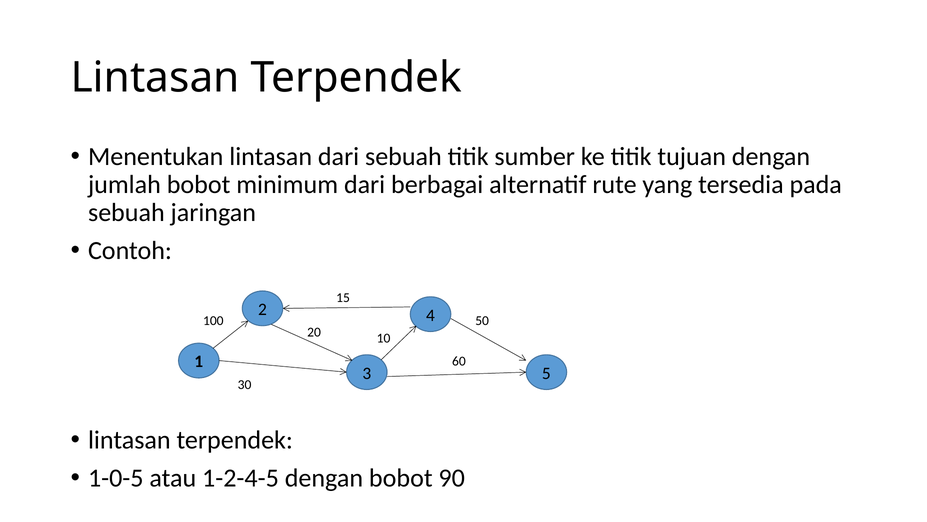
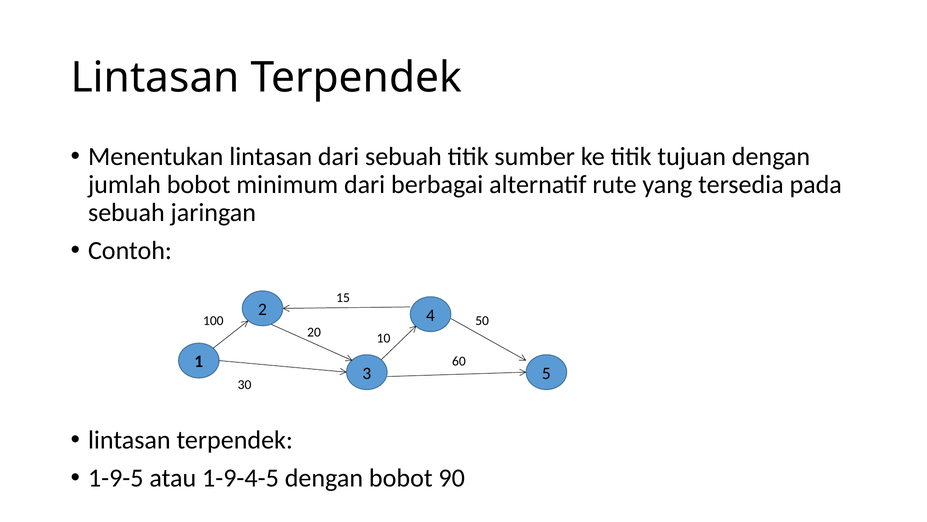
1-0-5: 1-0-5 -> 1-9-5
1-2-4-5: 1-2-4-5 -> 1-9-4-5
